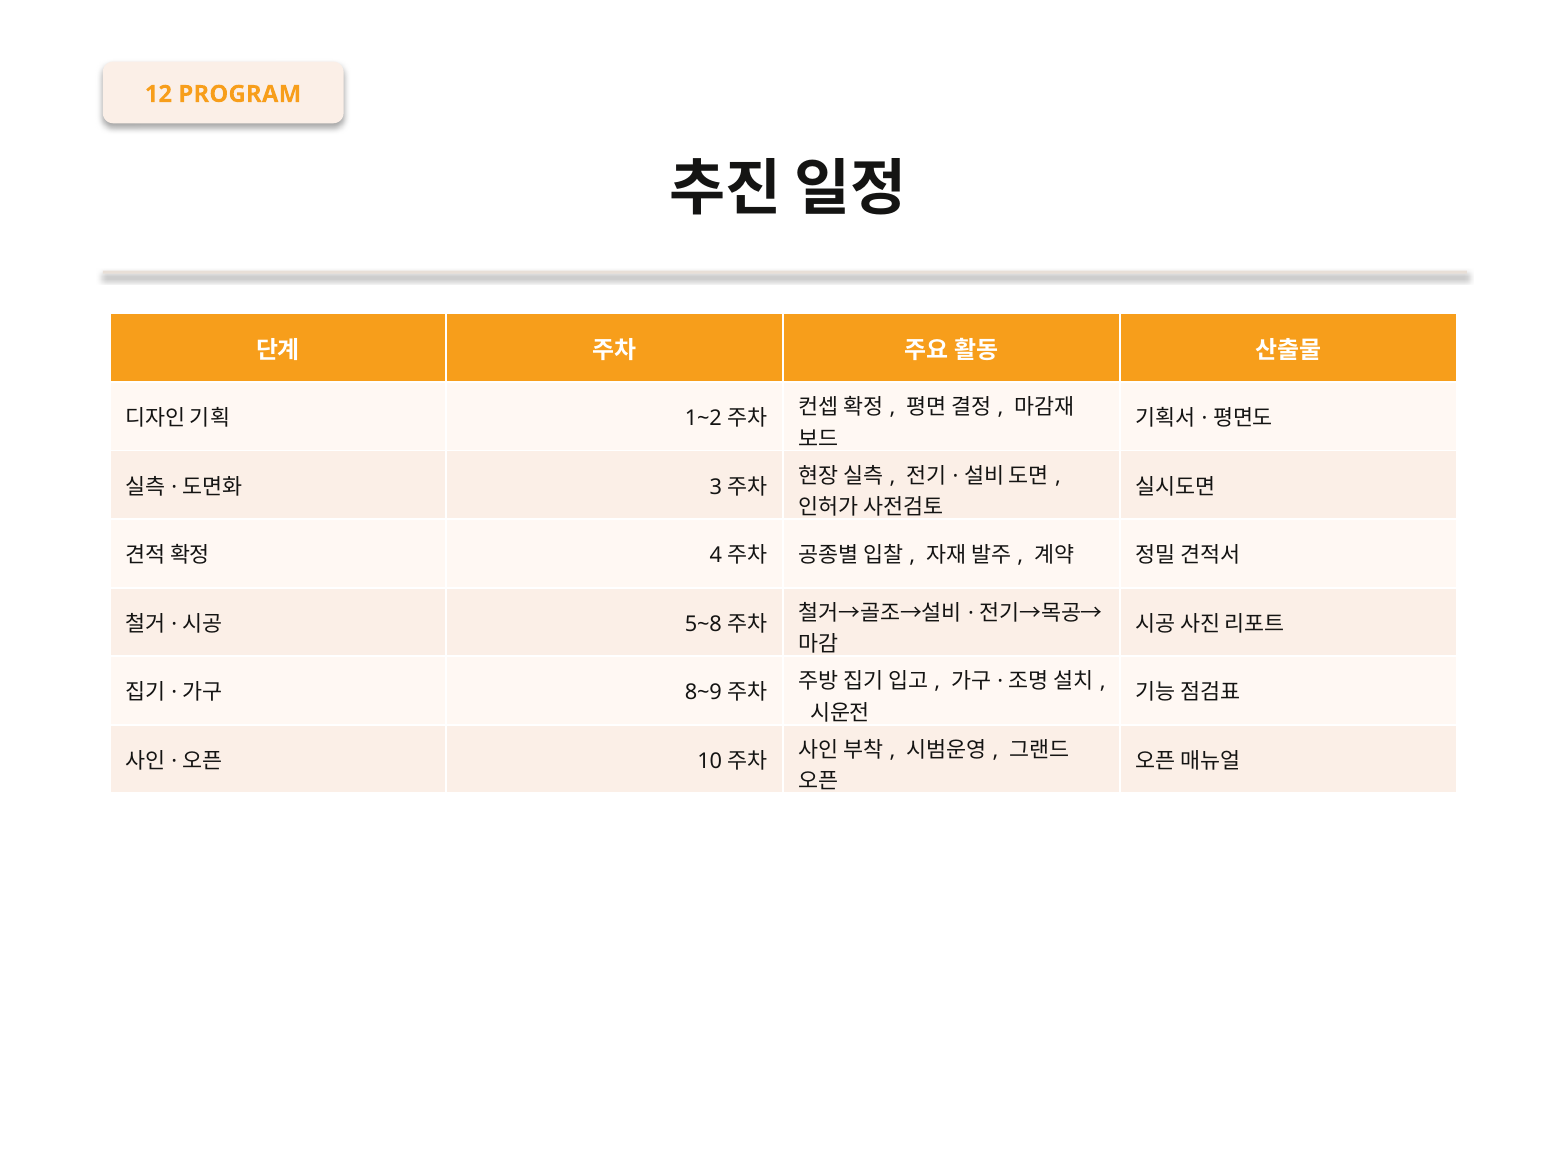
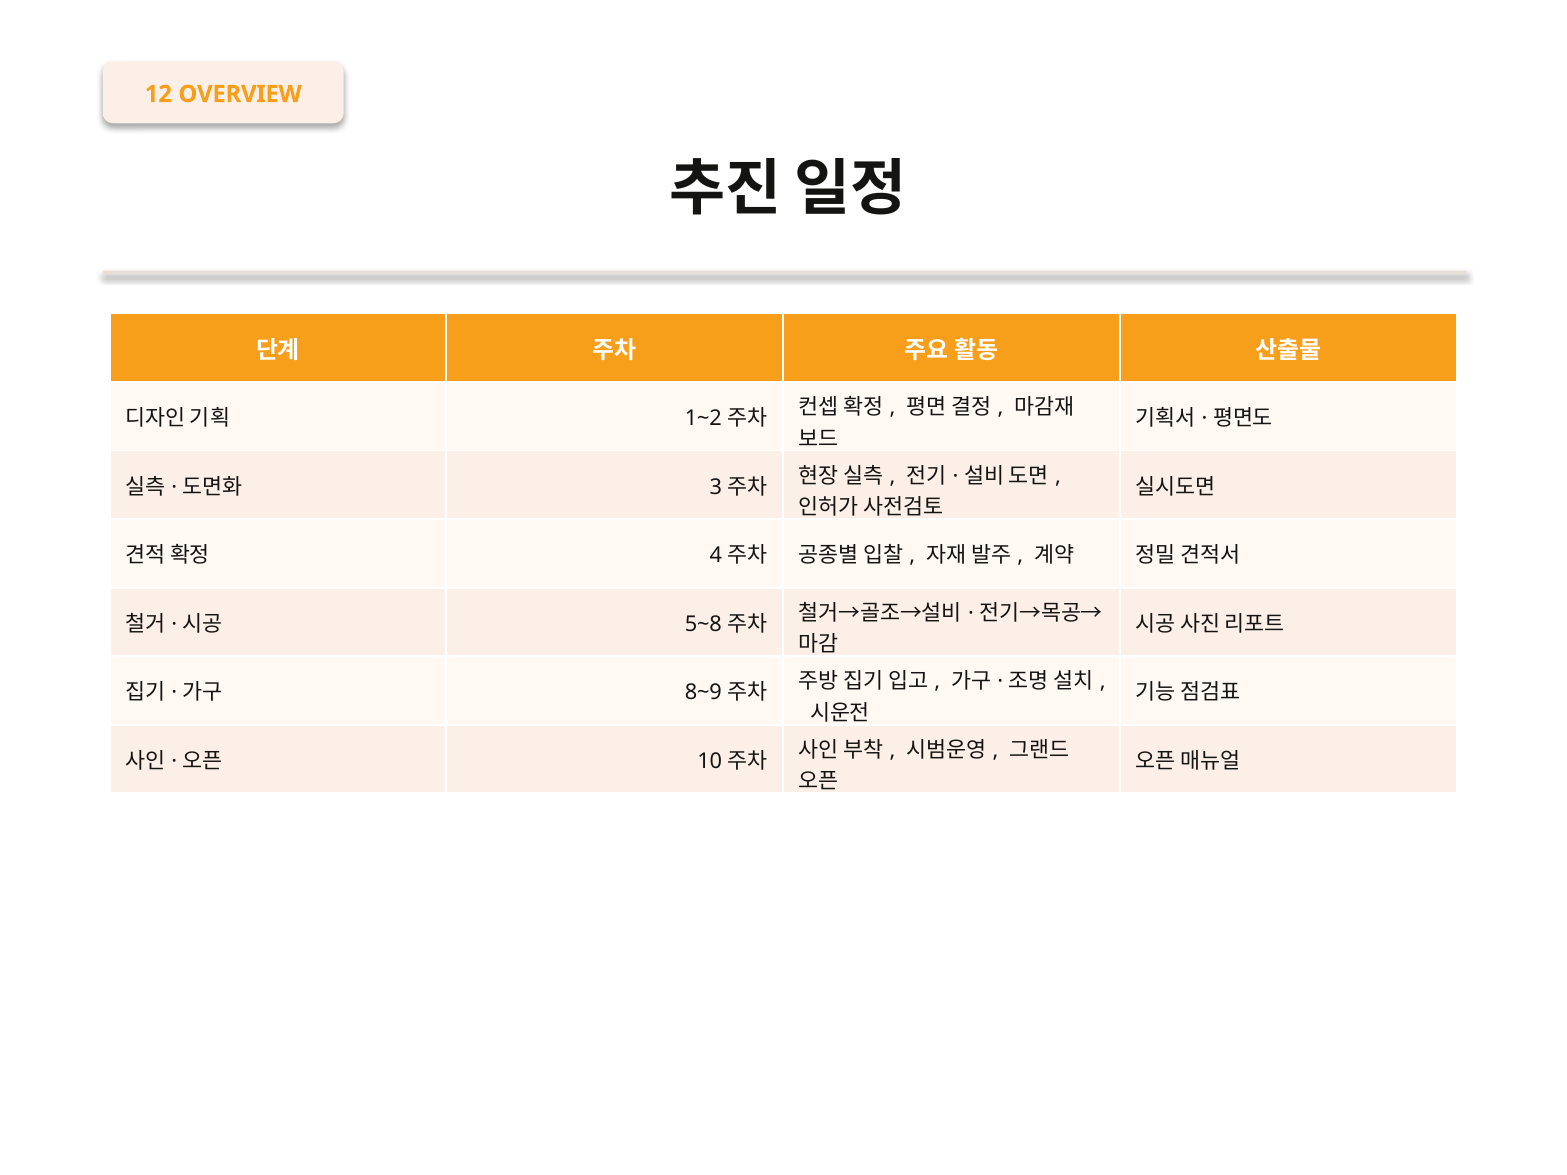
PROGRAM: PROGRAM -> OVERVIEW
